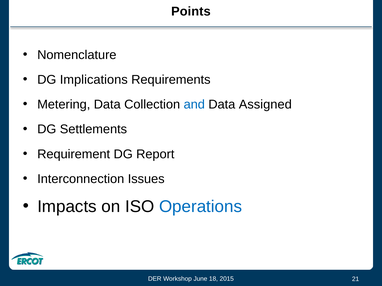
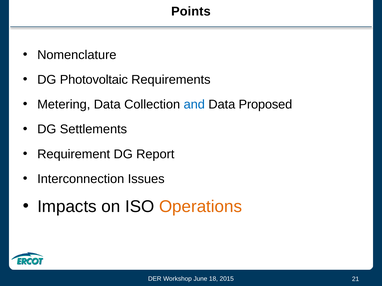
Implications: Implications -> Photovoltaic
Assigned: Assigned -> Proposed
Operations colour: blue -> orange
